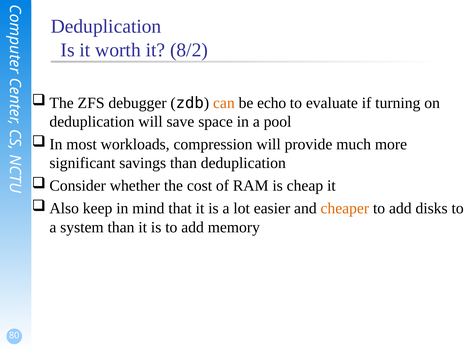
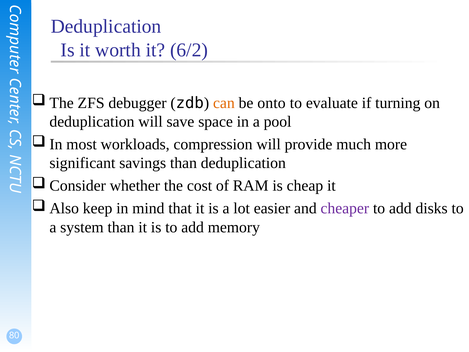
8/2: 8/2 -> 6/2
echo: echo -> onto
cheaper colour: orange -> purple
